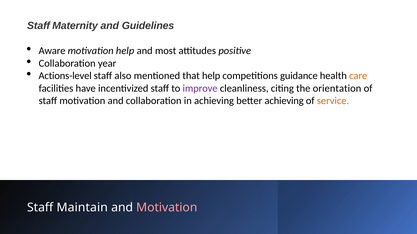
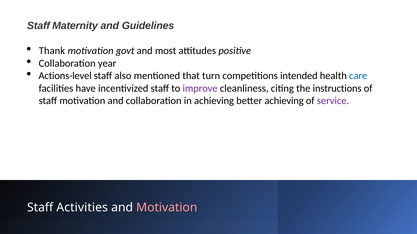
Aware: Aware -> Thank
motivation help: help -> govt
that help: help -> turn
guidance: guidance -> intended
care colour: orange -> blue
orientation: orientation -> instructions
service colour: orange -> purple
Maintain: Maintain -> Activities
